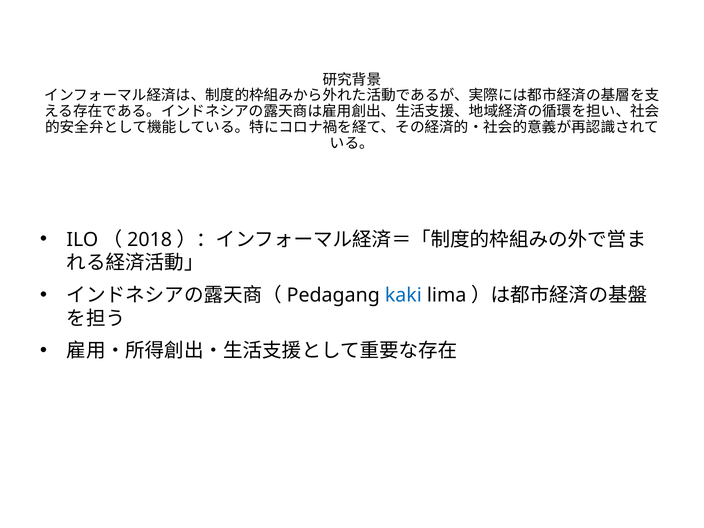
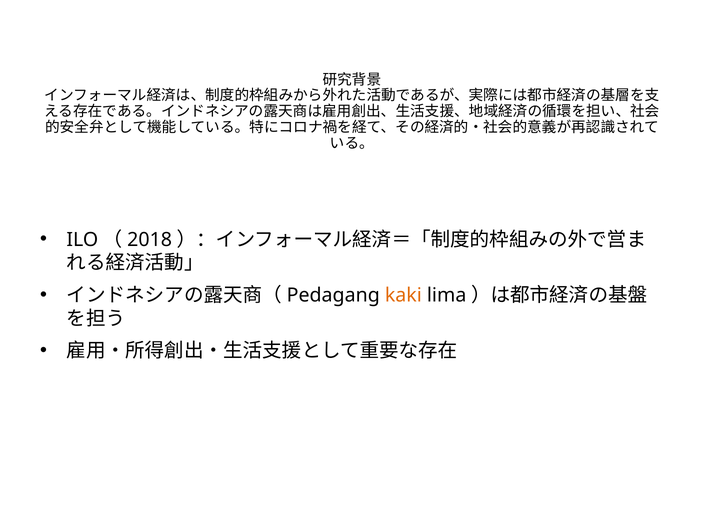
kaki colour: blue -> orange
